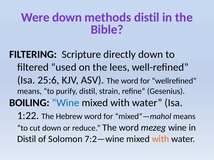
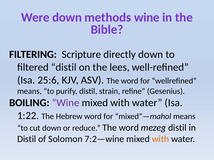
methods distil: distil -> wine
filtered used: used -> distil
Wine at (66, 103) colour: blue -> purple
mezeg wine: wine -> distil
